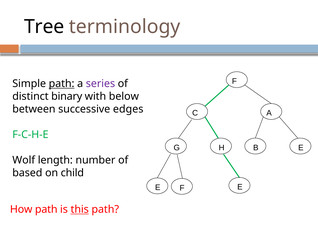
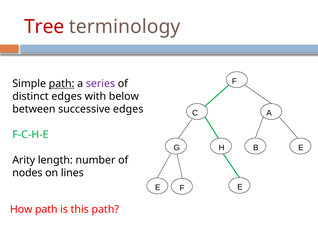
Tree colour: black -> red
distinct binary: binary -> edges
Wolf: Wolf -> Arity
based: based -> nodes
child: child -> lines
this underline: present -> none
